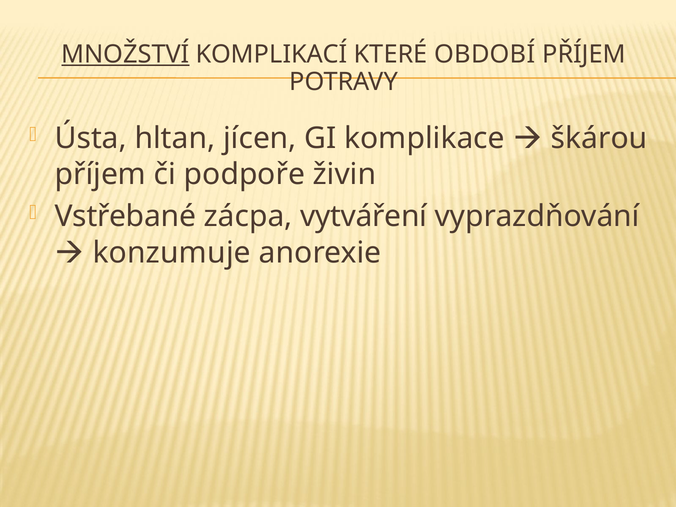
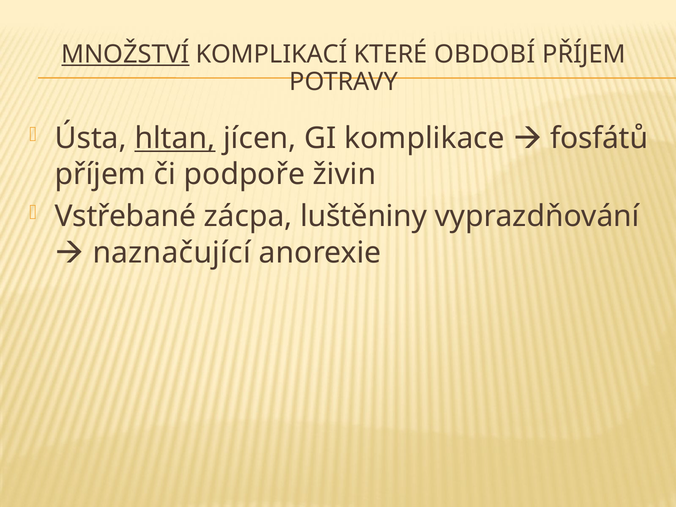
hltan underline: none -> present
škárou: škárou -> fosfátů
vytváření: vytváření -> luštěniny
konzumuje: konzumuje -> naznačující
